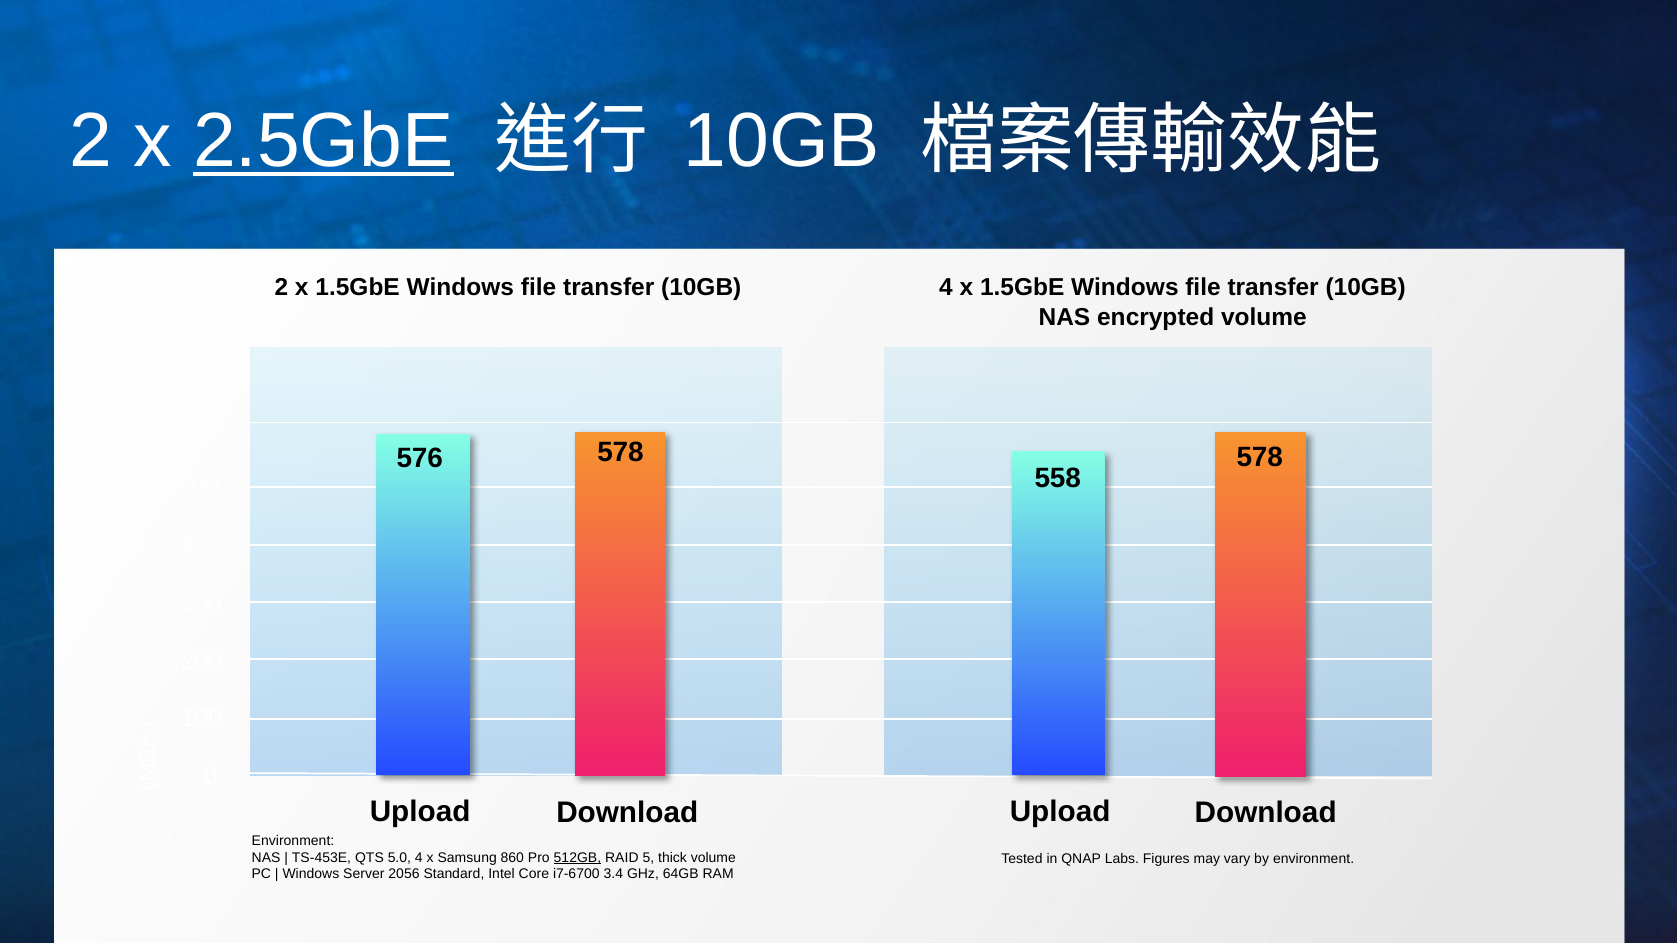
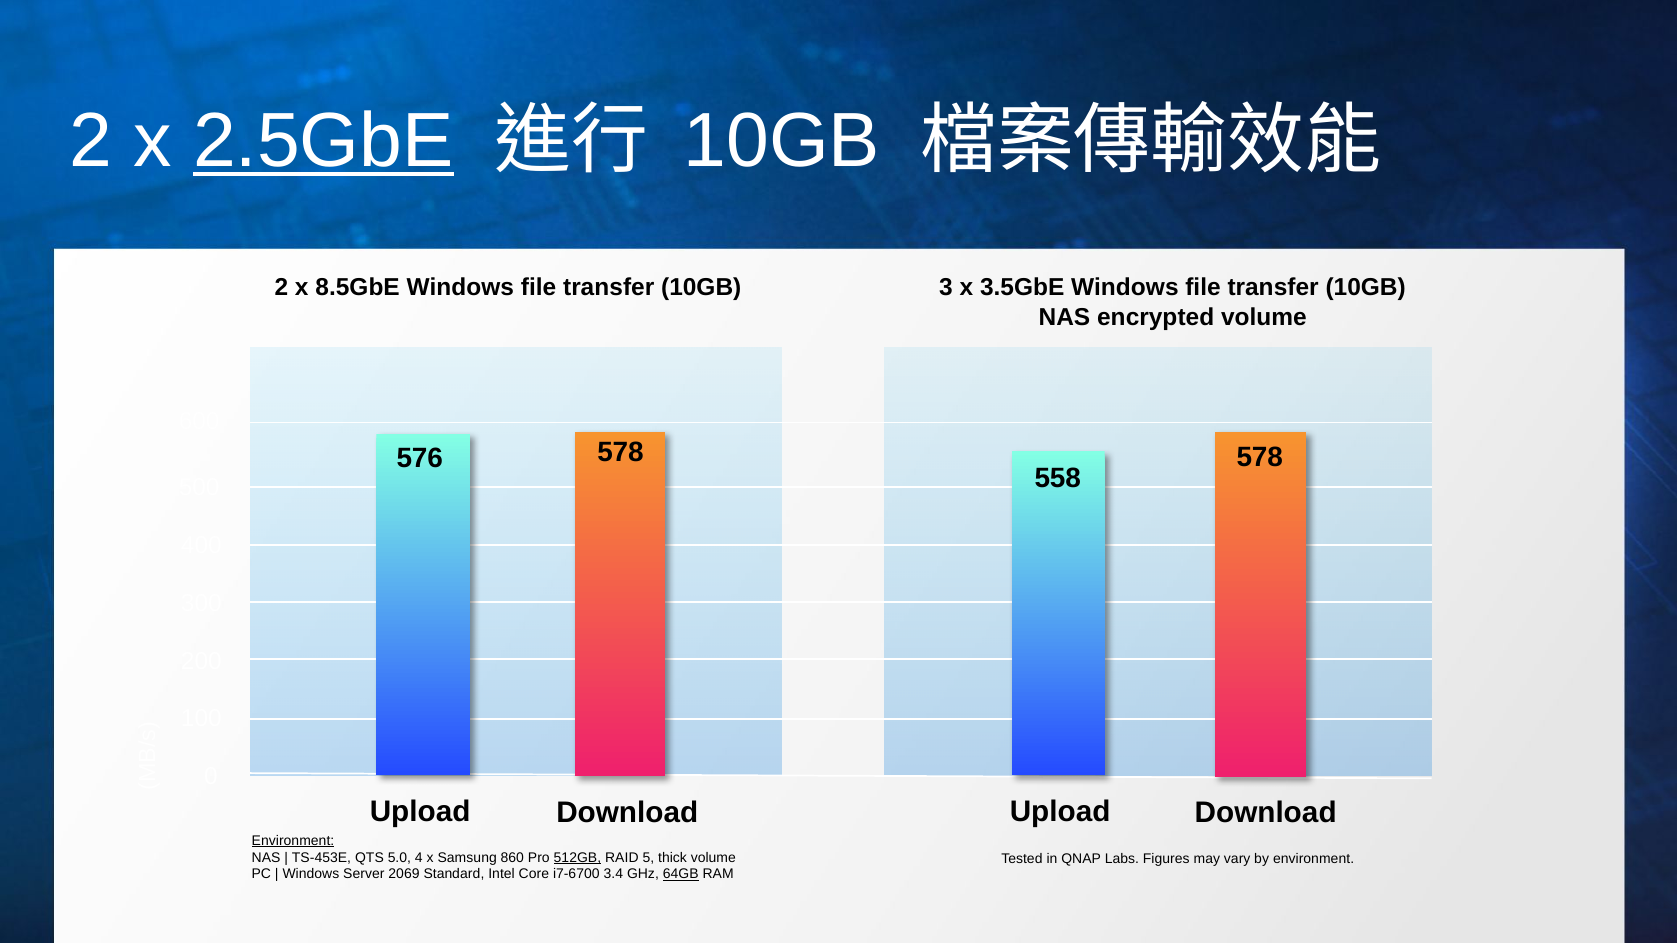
2 x 1.5GbE: 1.5GbE -> 8.5GbE
10GB 4: 4 -> 3
1.5GbE at (1022, 288): 1.5GbE -> 3.5GbE
Environment at (293, 841) underline: none -> present
2056: 2056 -> 2069
64GB underline: none -> present
